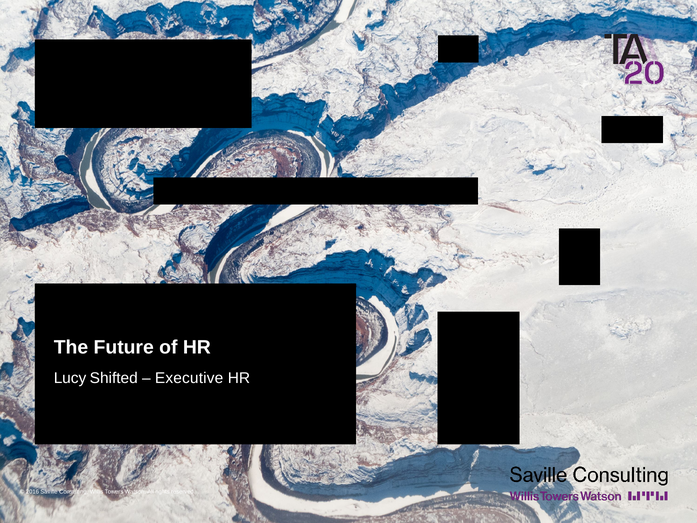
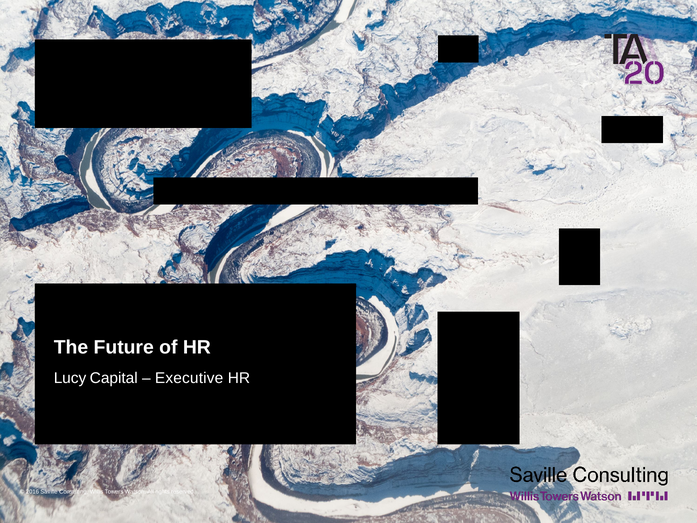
Shifted: Shifted -> Capital
